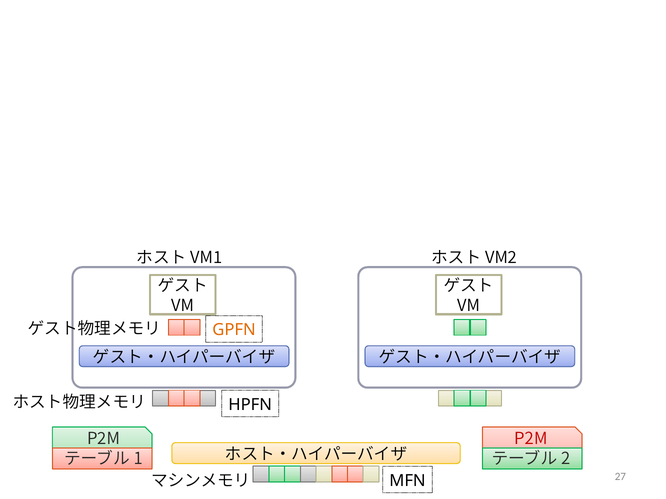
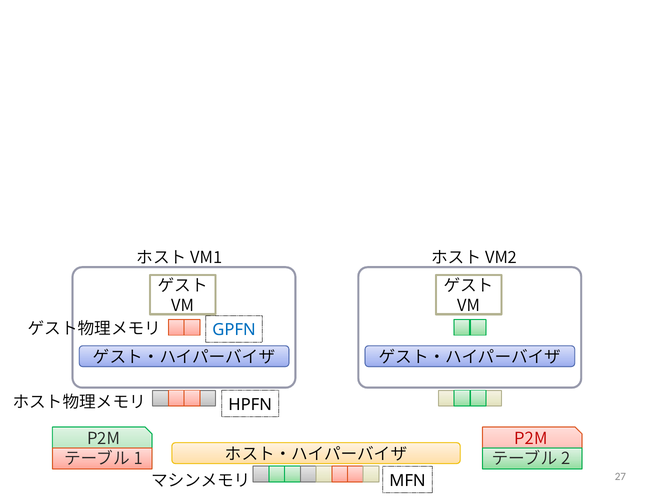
GPFN colour: orange -> blue
